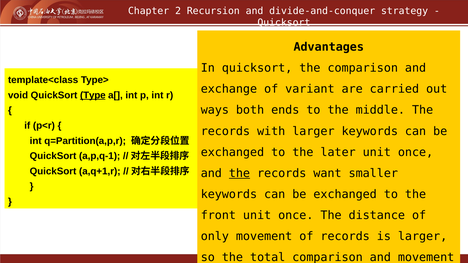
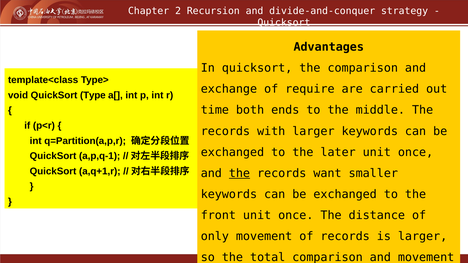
variant: variant -> require
Type underline: present -> none
ways: ways -> time
